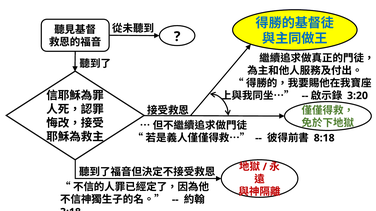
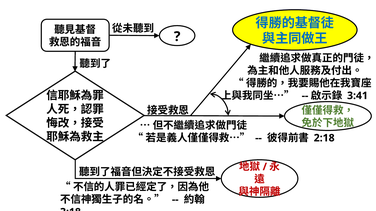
3:20: 3:20 -> 3:41
8:18: 8:18 -> 2:18
